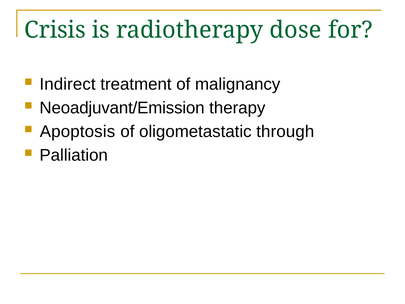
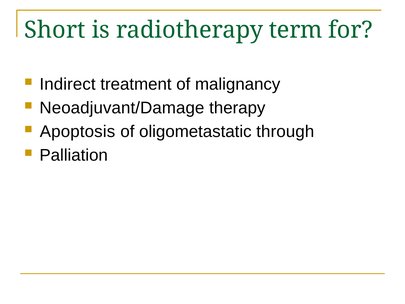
Crisis: Crisis -> Short
dose: dose -> term
Neoadjuvant/Emission: Neoadjuvant/Emission -> Neoadjuvant/Damage
